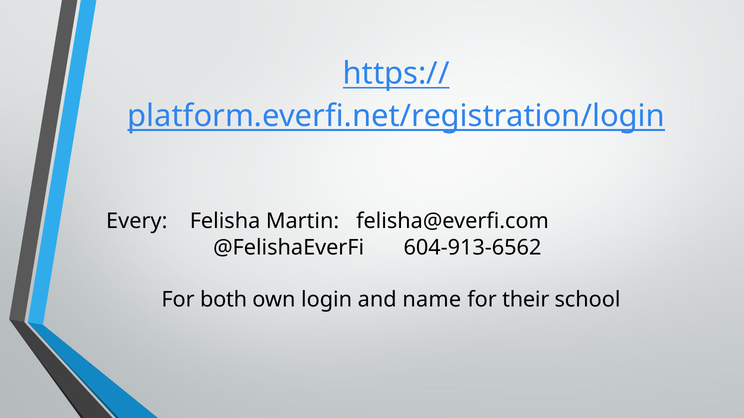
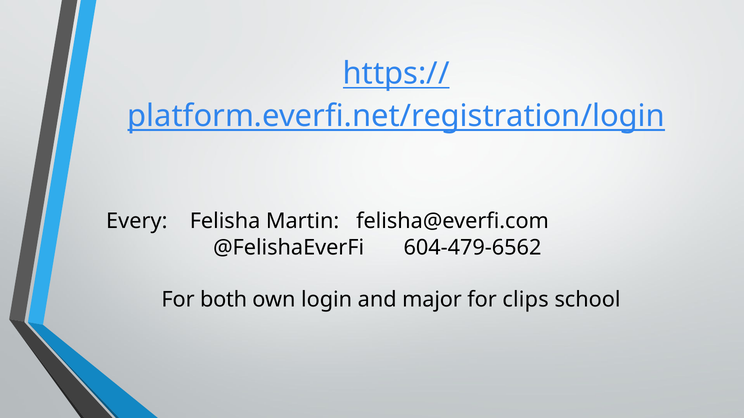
604-913-6562: 604-913-6562 -> 604-479-6562
name: name -> major
their: their -> clips
